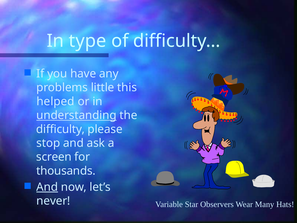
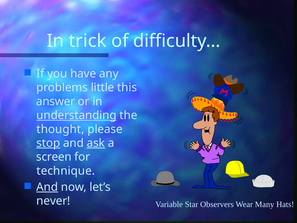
type: type -> trick
helped: helped -> answer
difficulty at (61, 129): difficulty -> thought
stop underline: none -> present
ask underline: none -> present
thousands: thousands -> technique
